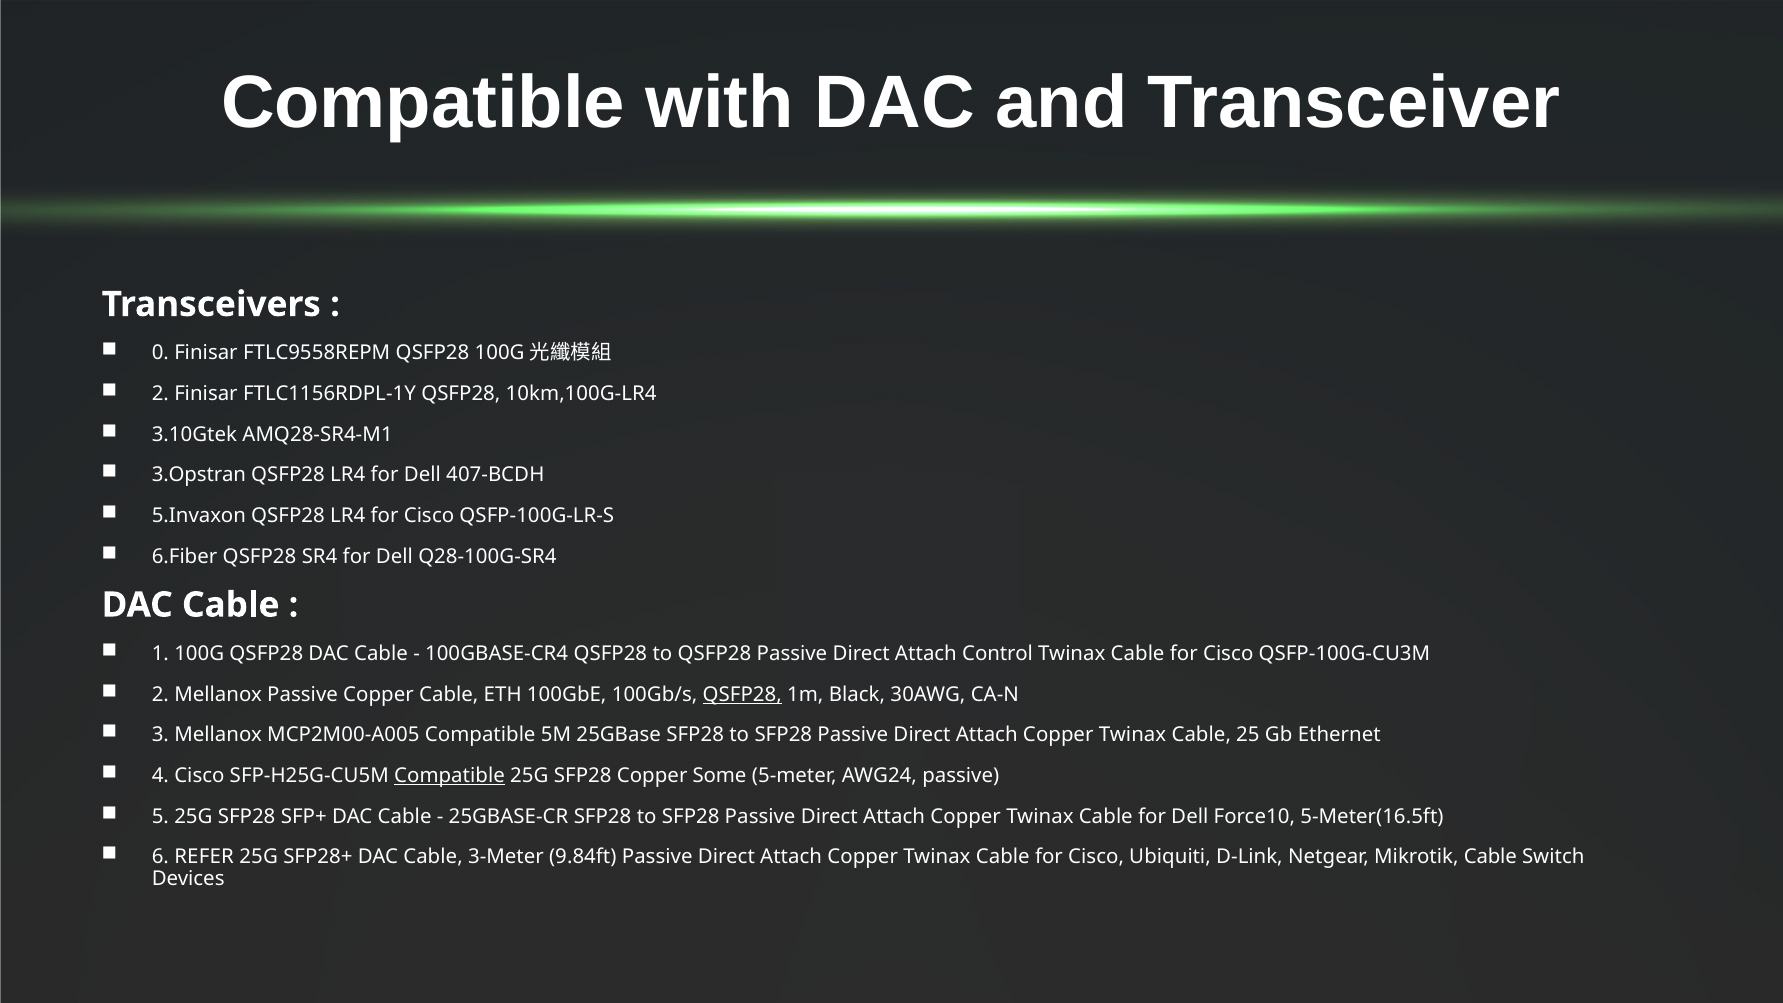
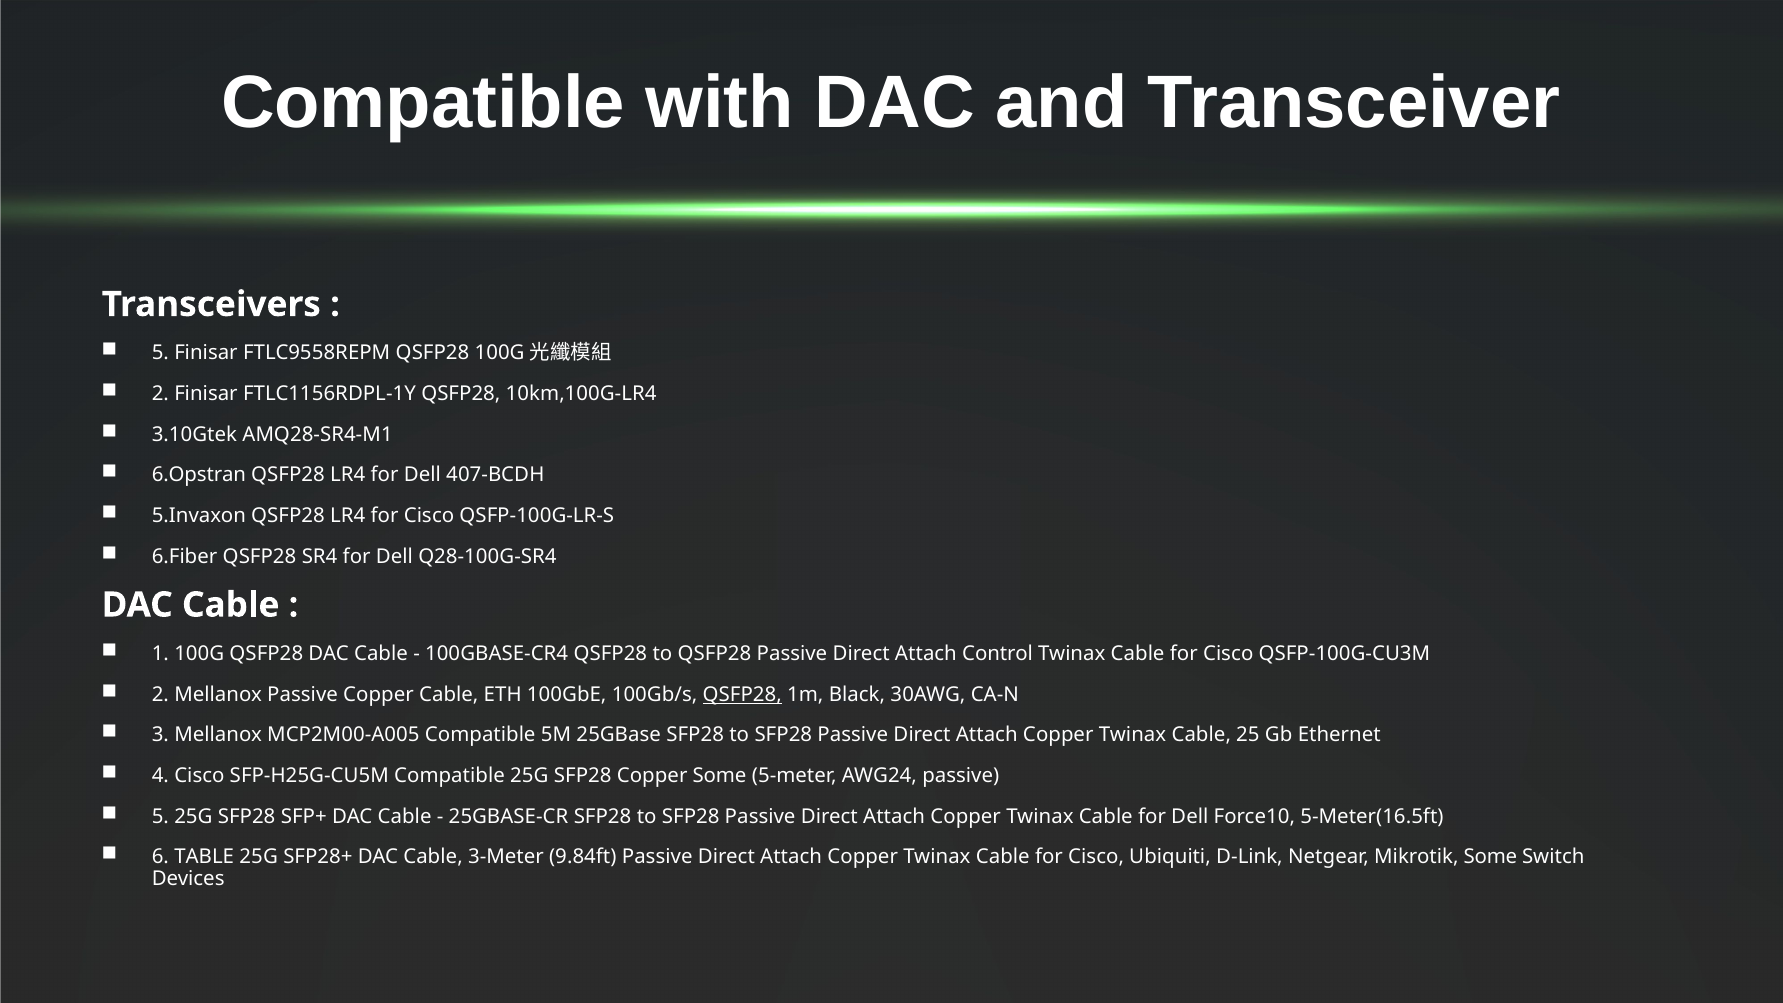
0 at (160, 353): 0 -> 5
3.Opstran: 3.Opstran -> 6.Opstran
Compatible at (450, 776) underline: present -> none
REFER: REFER -> TABLE
Mikrotik Cable: Cable -> Some
